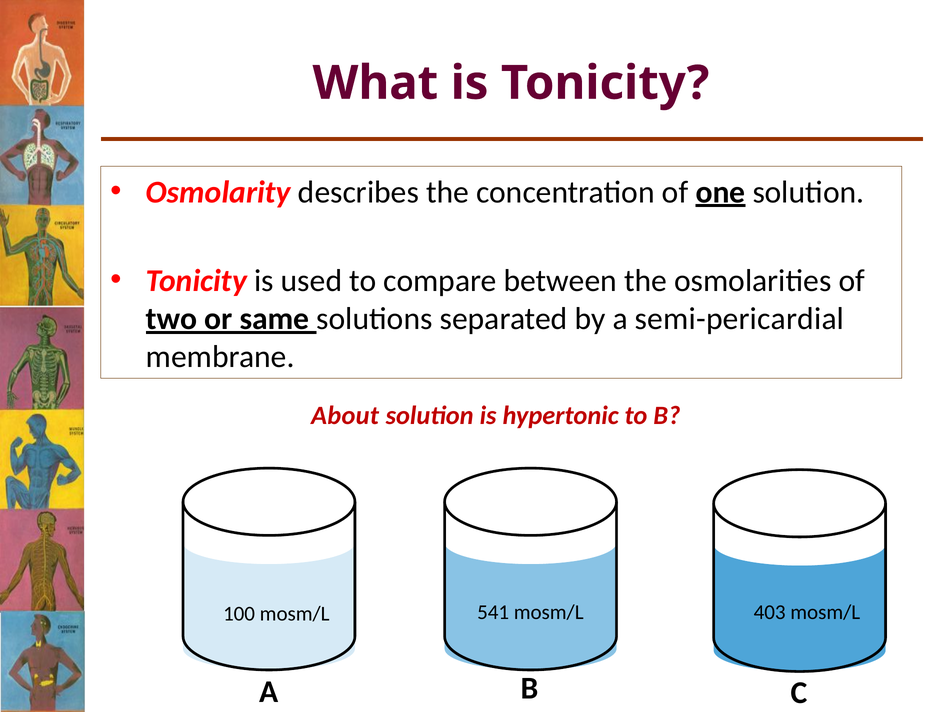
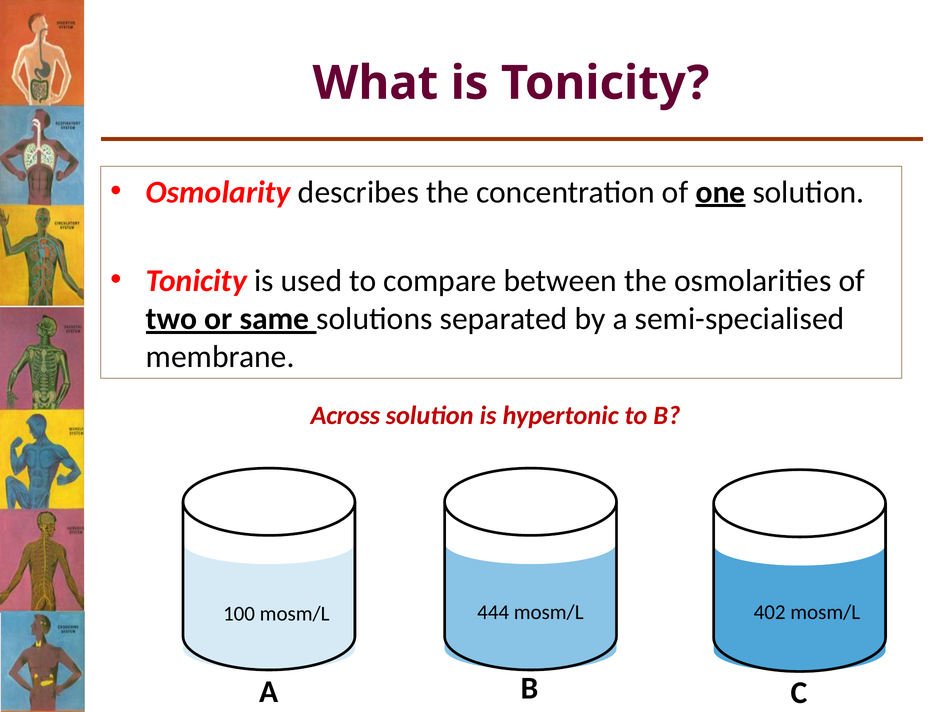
semi-pericardial: semi-pericardial -> semi-specialised
About: About -> Across
541: 541 -> 444
403: 403 -> 402
